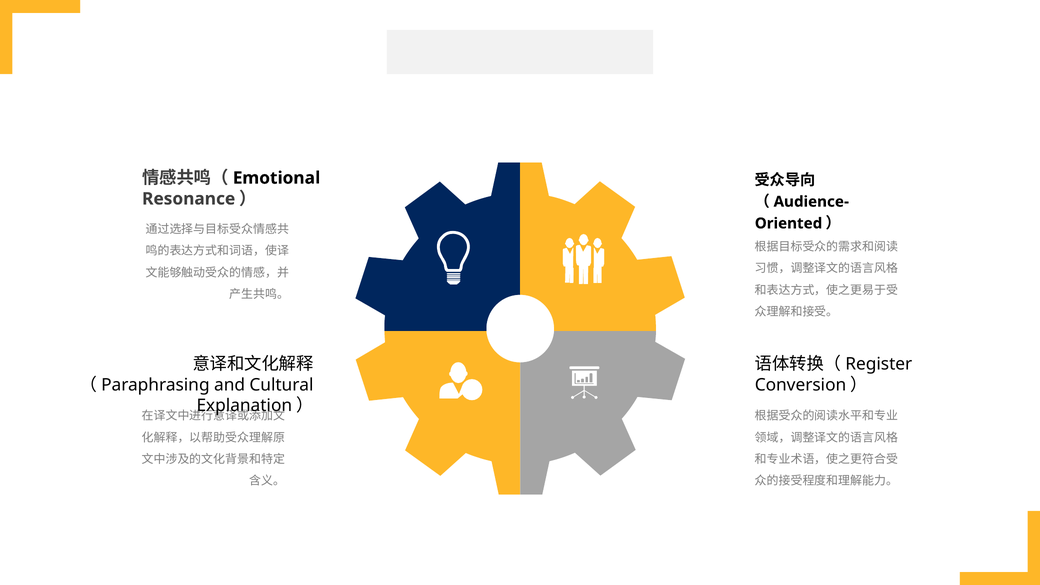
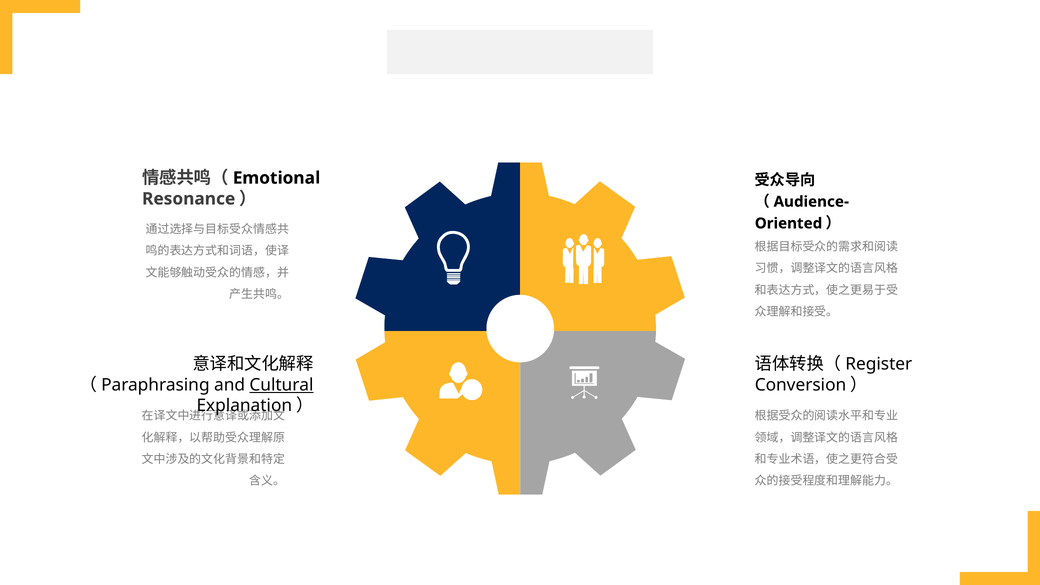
Cultural underline: none -> present
